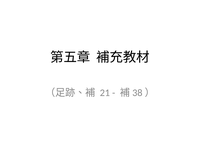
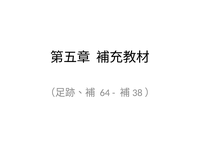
21: 21 -> 64
